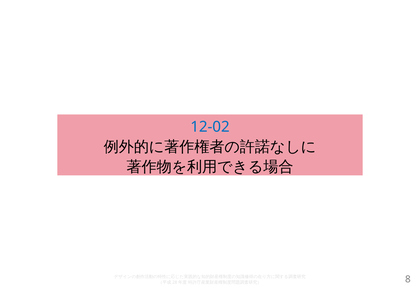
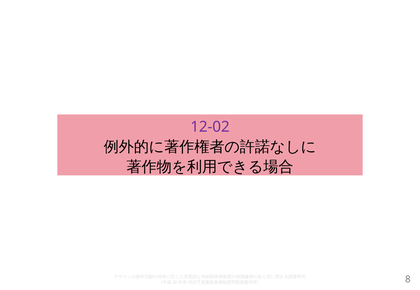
12-02 colour: blue -> purple
